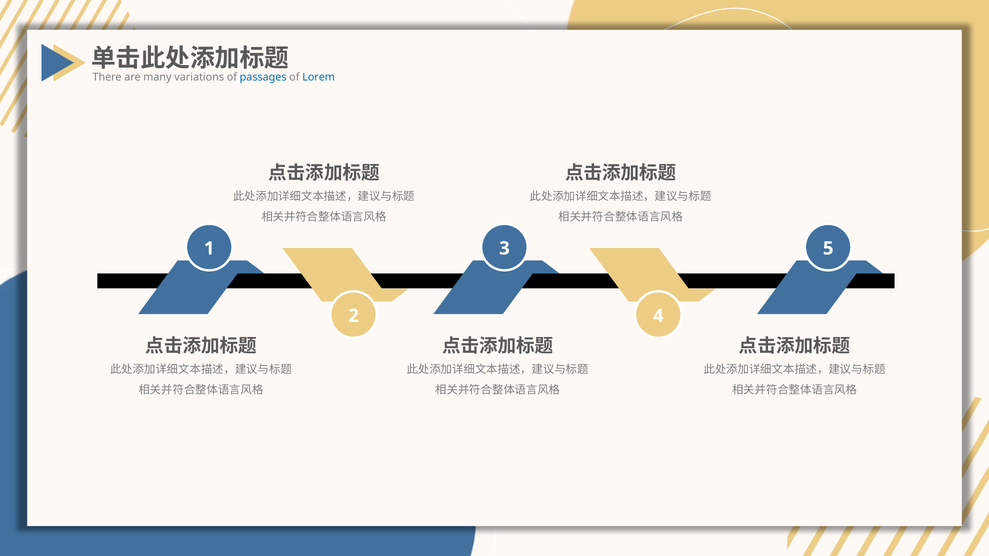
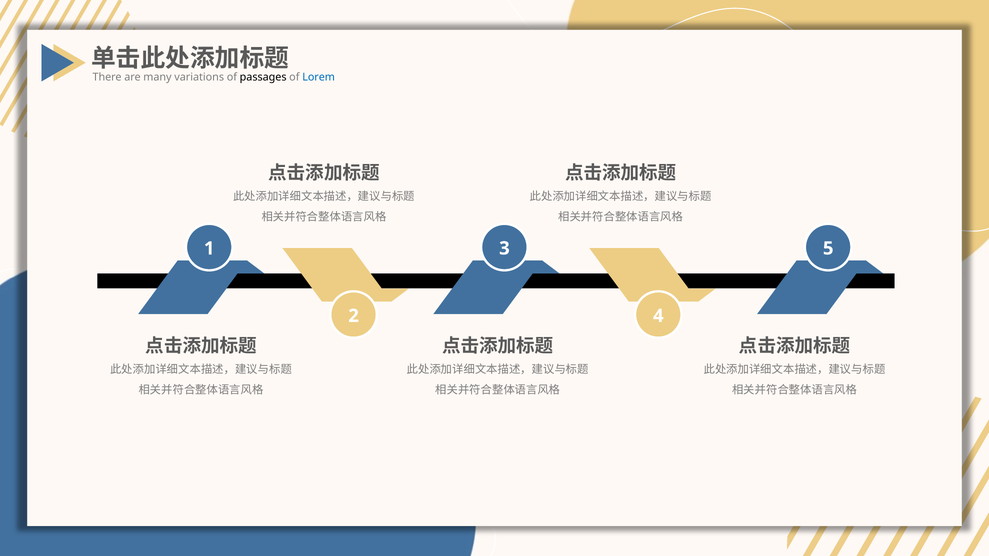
passages colour: blue -> black
